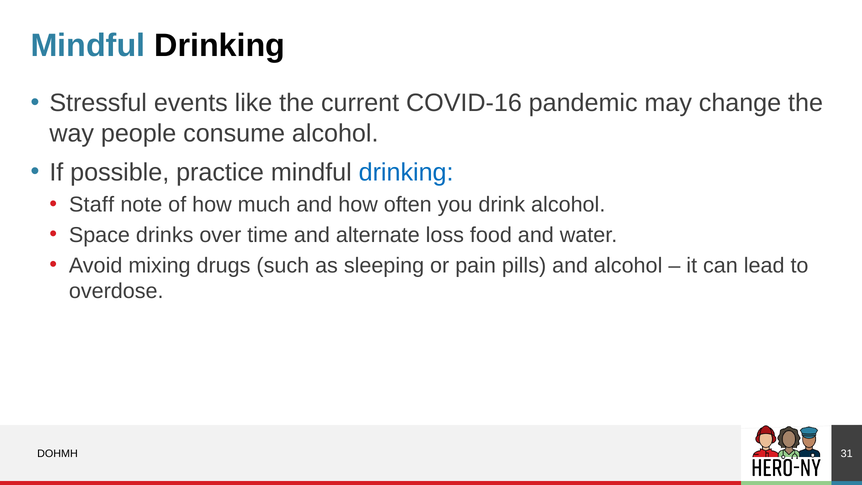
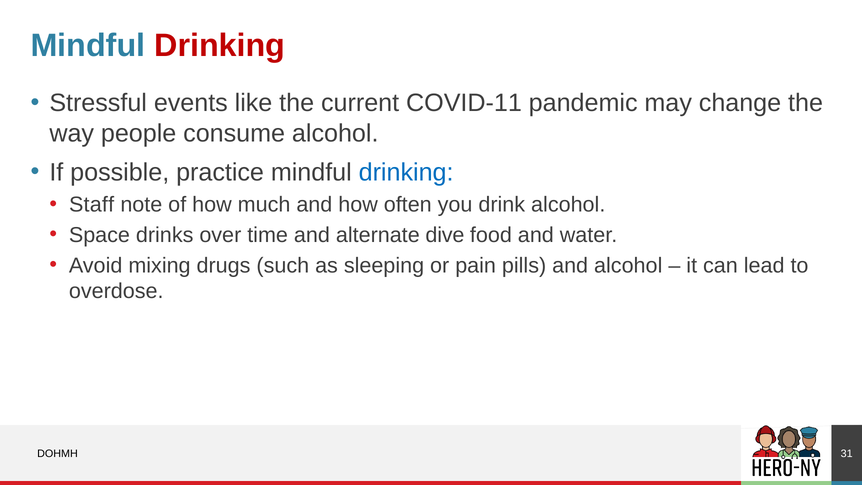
Drinking at (220, 46) colour: black -> red
COVID-16: COVID-16 -> COVID-11
loss: loss -> dive
